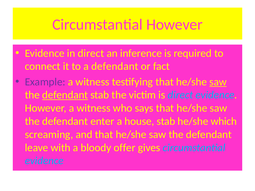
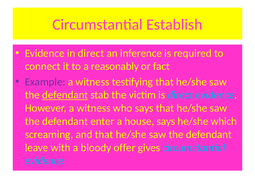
Circumstantial However: However -> Establish
a defendant: defendant -> reasonably
saw at (218, 82) underline: present -> none
house stab: stab -> says
